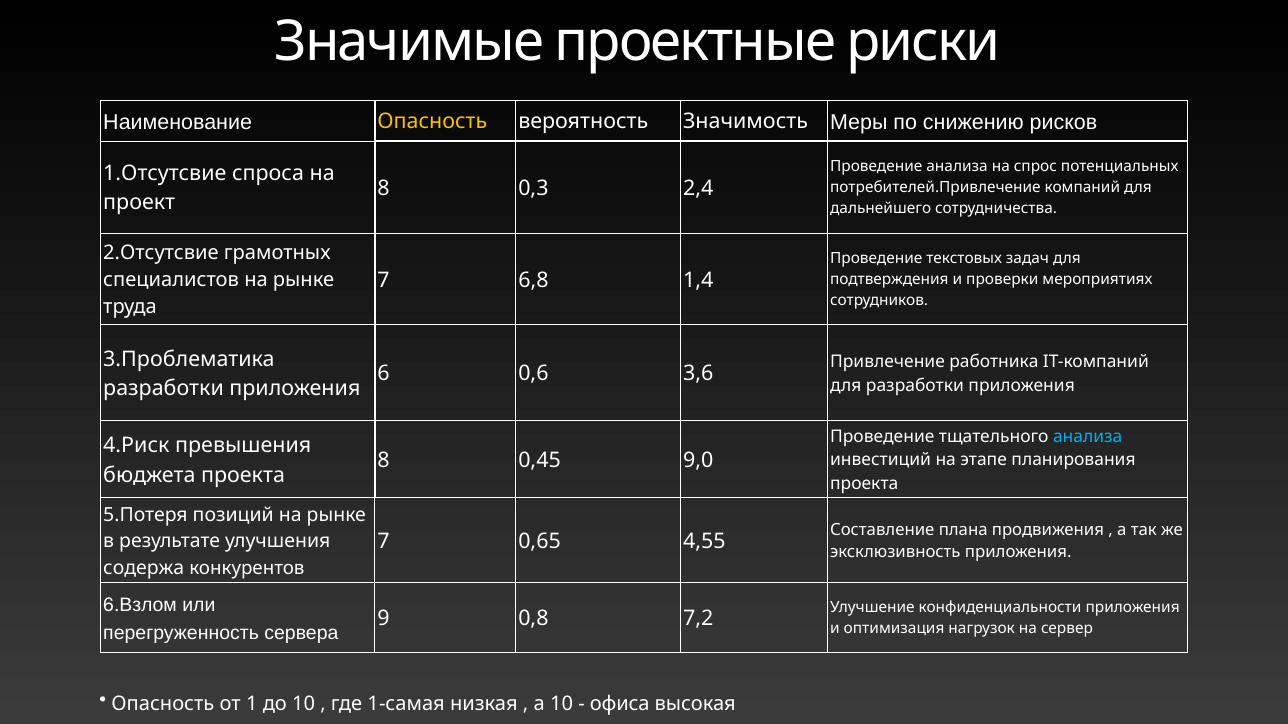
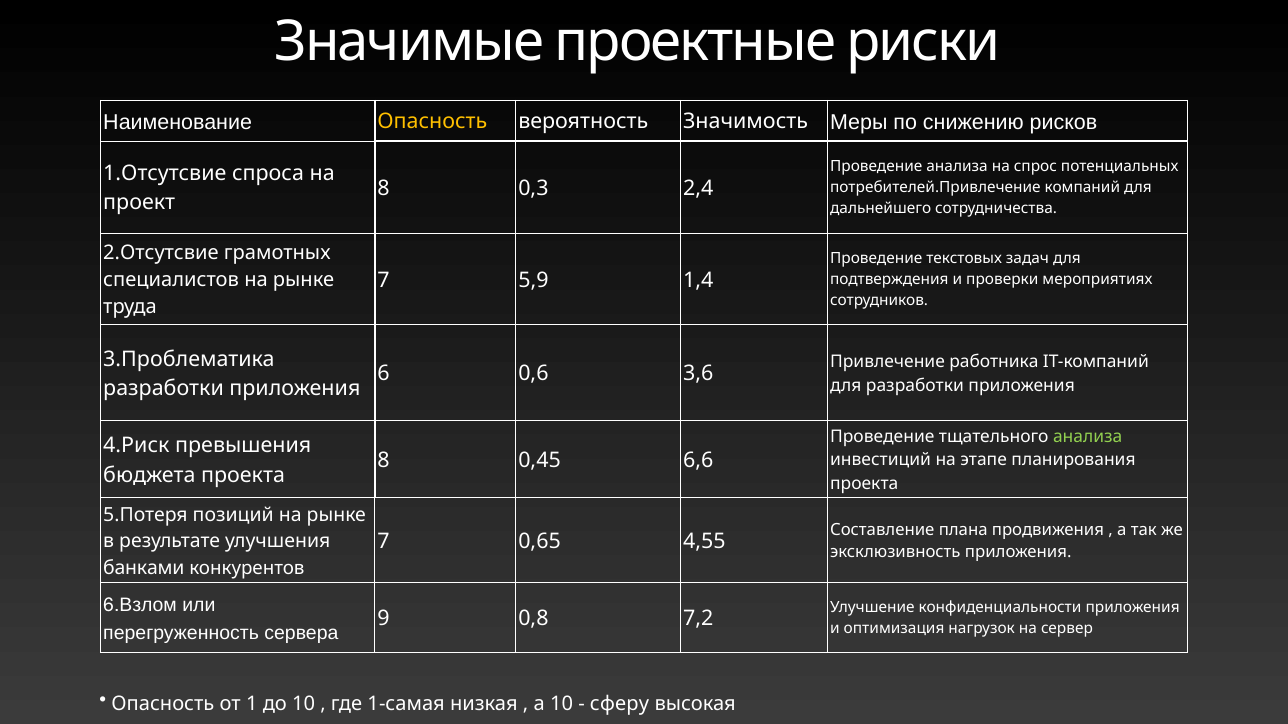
6,8: 6,8 -> 5,9
анализа at (1088, 437) colour: light blue -> light green
9,0: 9,0 -> 6,6
содержа: содержа -> банками
офиса: офиса -> сферу
